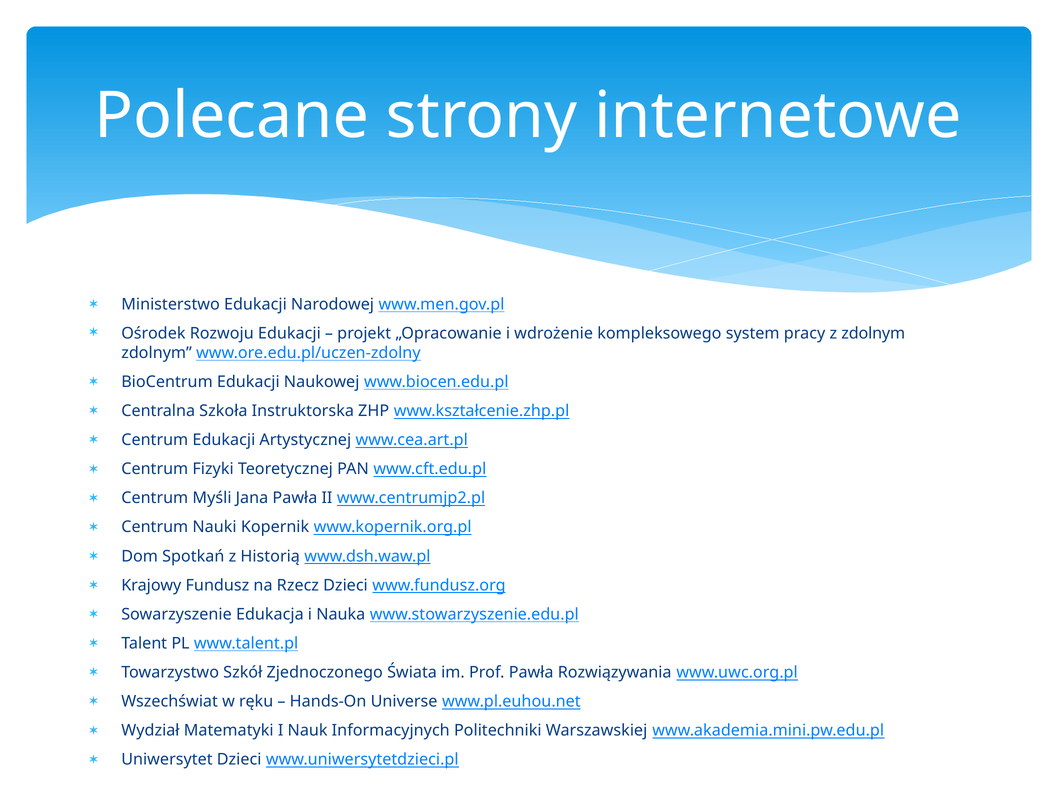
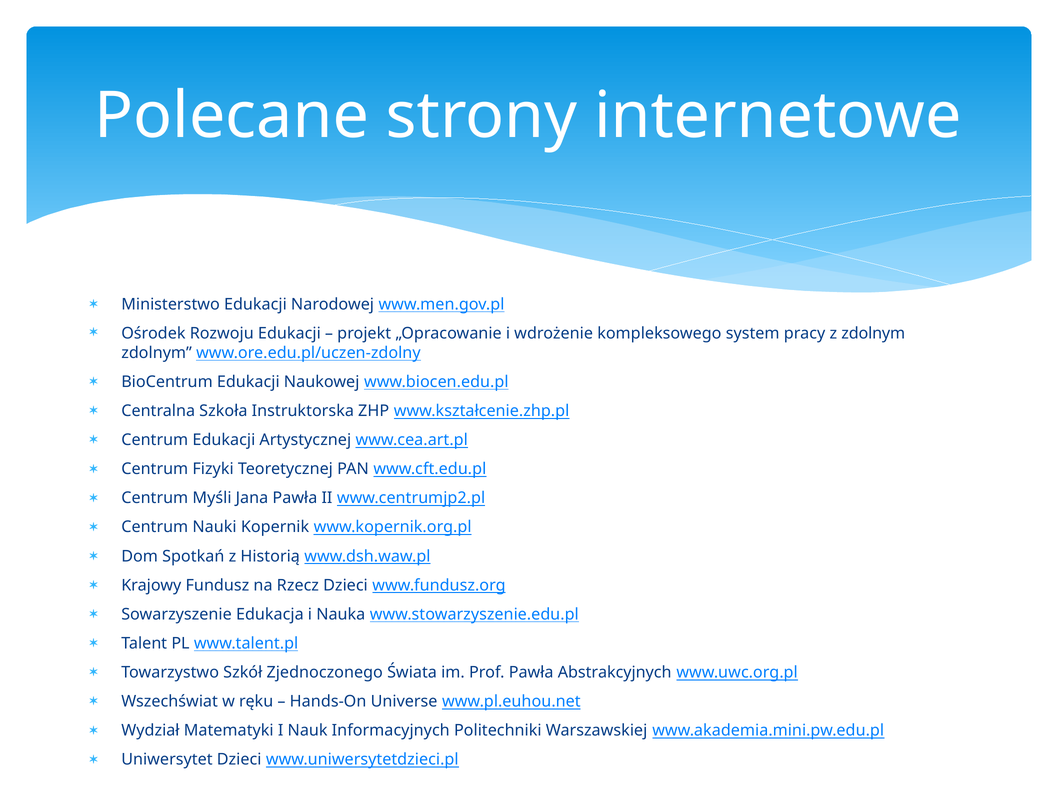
Rozwiązywania: Rozwiązywania -> Abstrakcyjnych
